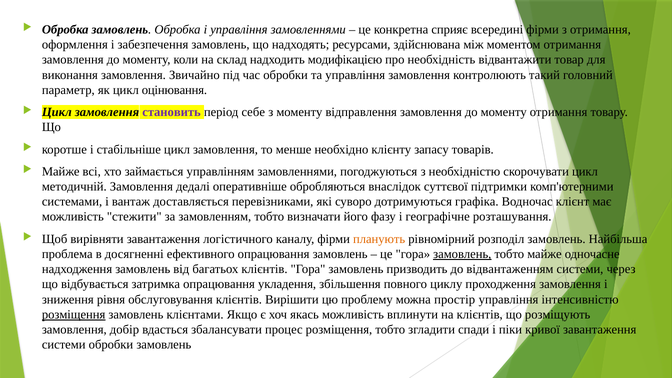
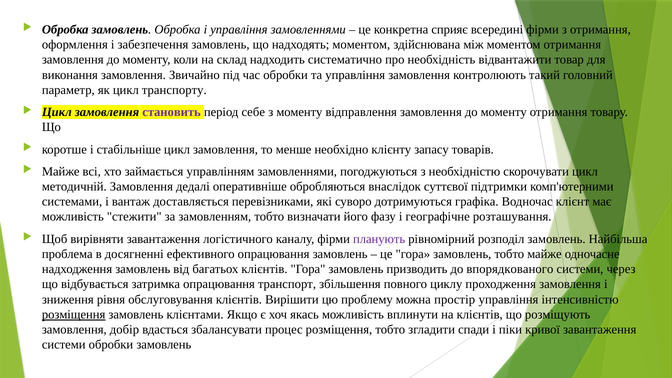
надходять ресурсами: ресурсами -> моментом
модифікацією: модифікацією -> систематично
оцінювання: оцінювання -> транспорту
планують colour: orange -> purple
замовлень at (462, 254) underline: present -> none
відвантаженням: відвантаженням -> впорядкованого
укладення: укладення -> транспорт
